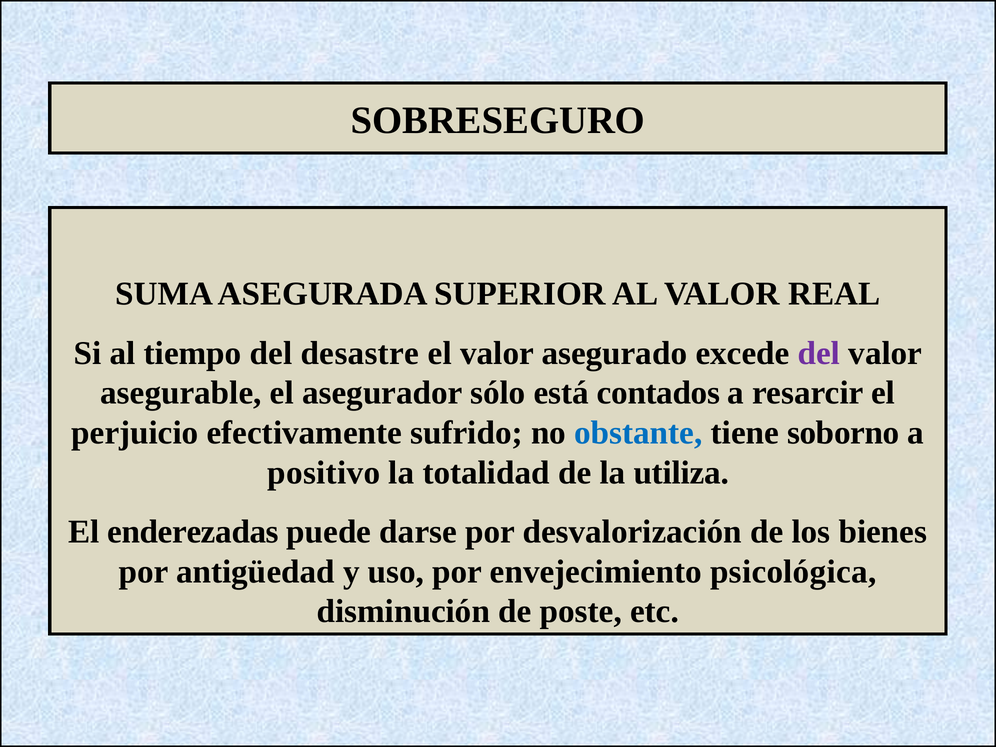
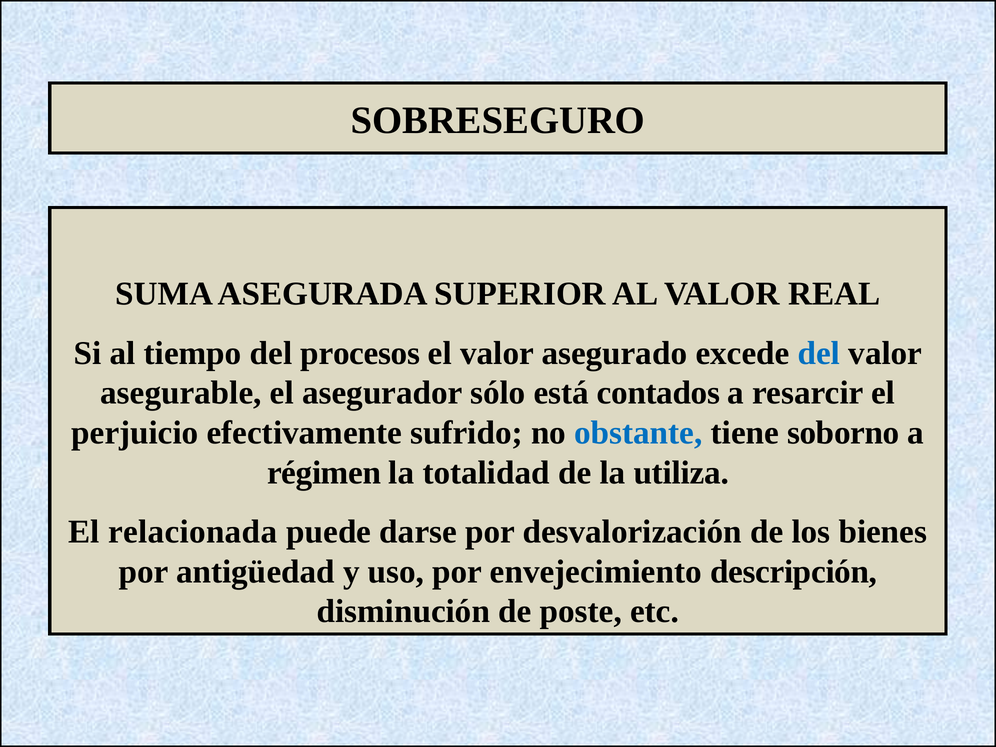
desastre: desastre -> procesos
del at (819, 353) colour: purple -> blue
positivo: positivo -> régimen
enderezadas: enderezadas -> relacionada
psicológica: psicológica -> descripción
